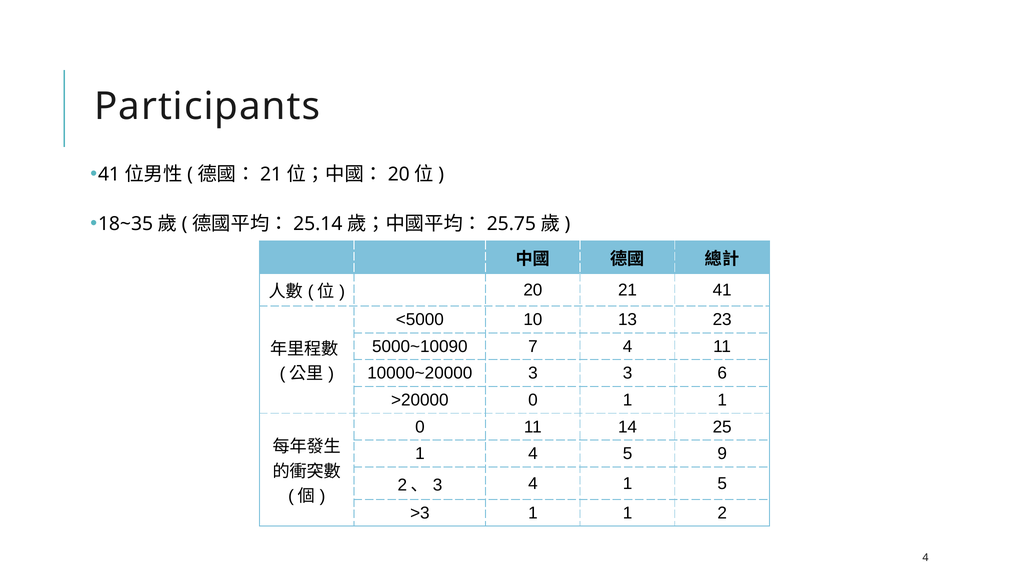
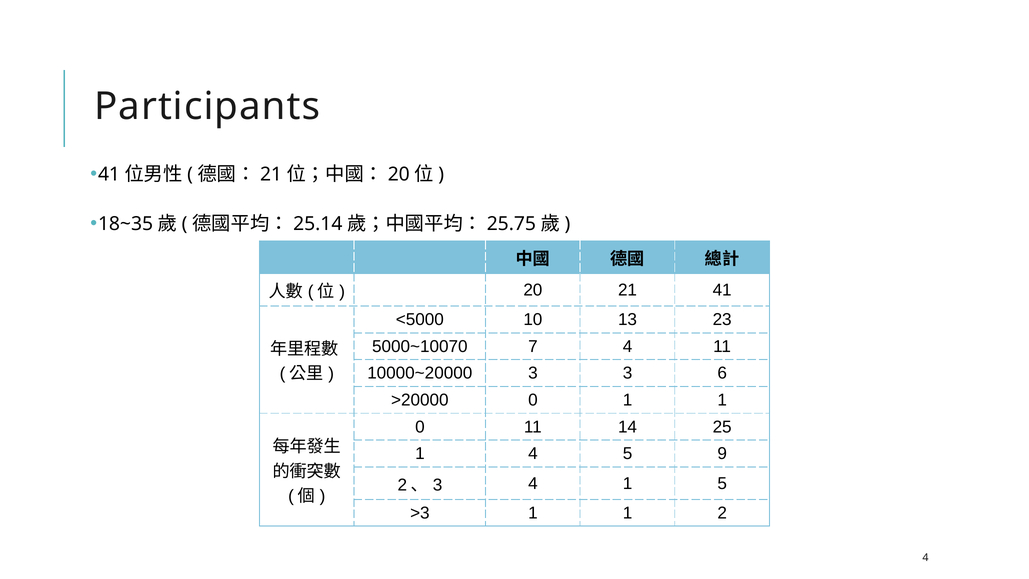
5000~10090: 5000~10090 -> 5000~10070
